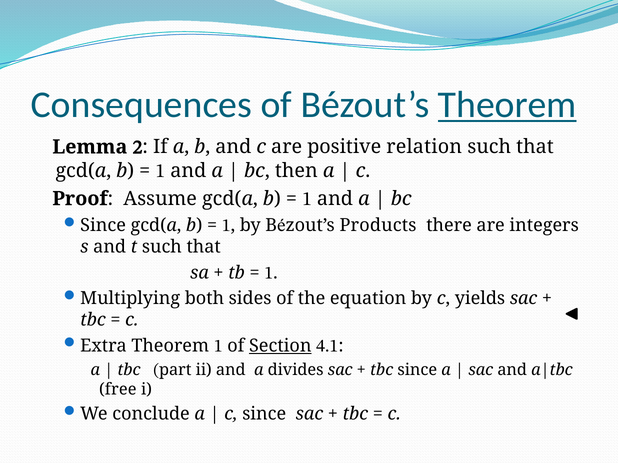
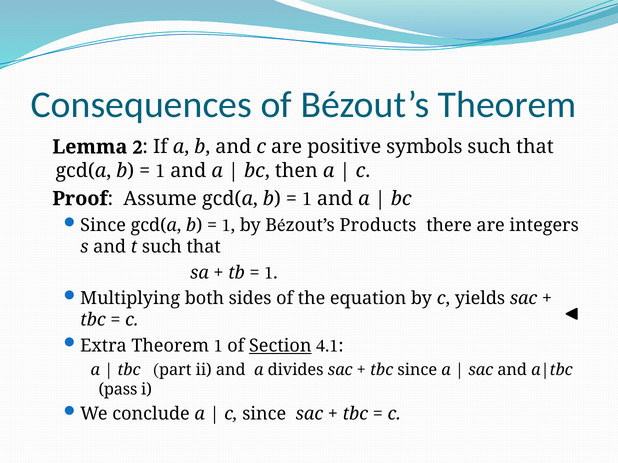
Theorem at (507, 105) underline: present -> none
relation: relation -> symbols
free: free -> pass
